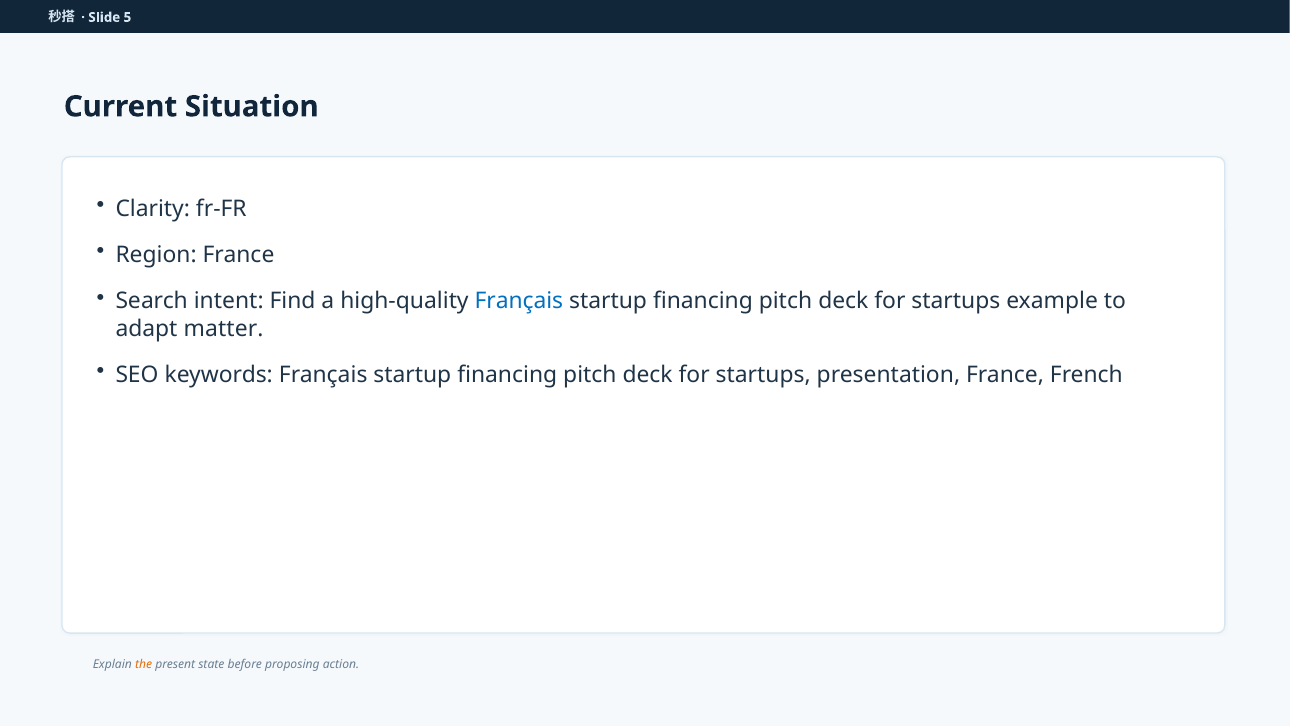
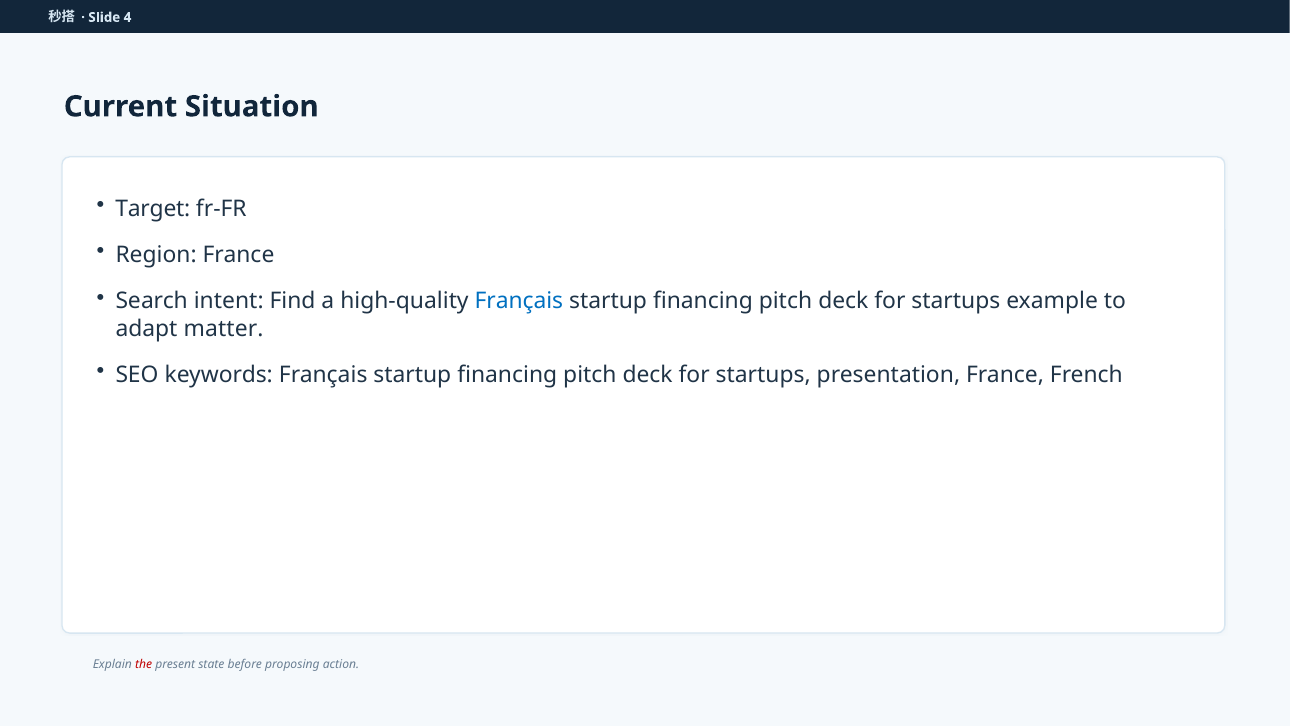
5: 5 -> 4
Clarity: Clarity -> Target
the colour: orange -> red
